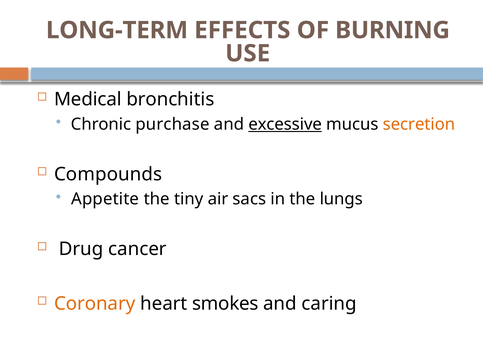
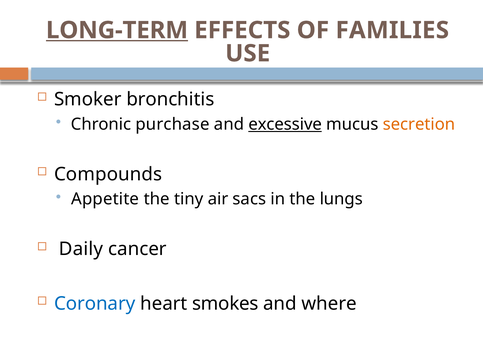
LONG-TERM underline: none -> present
BURNING: BURNING -> FAMILIES
Medical: Medical -> Smoker
Drug: Drug -> Daily
Coronary colour: orange -> blue
caring: caring -> where
